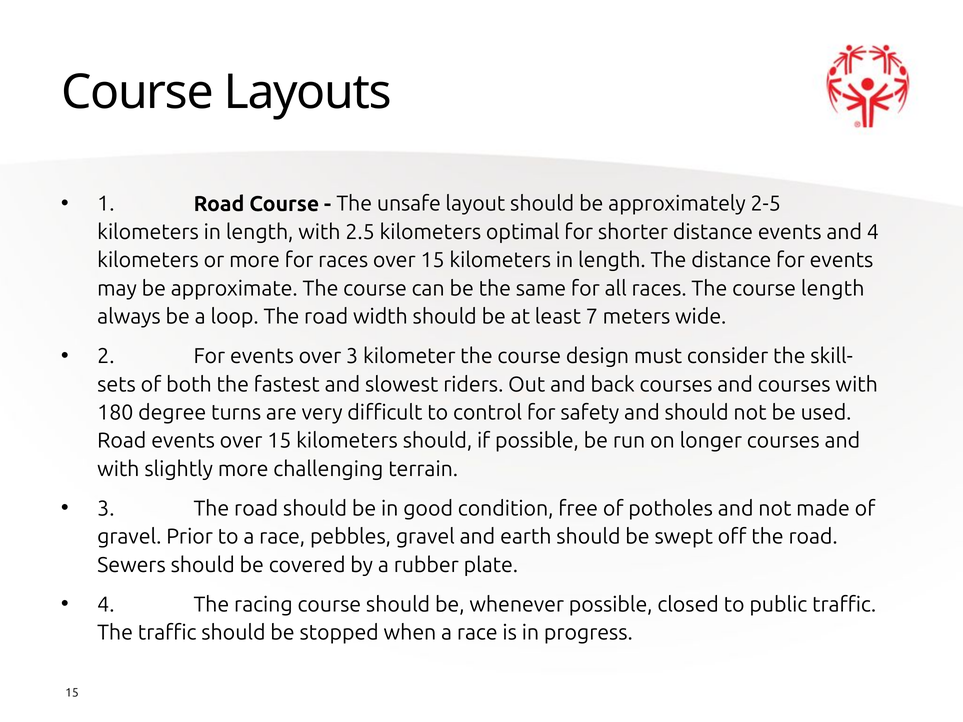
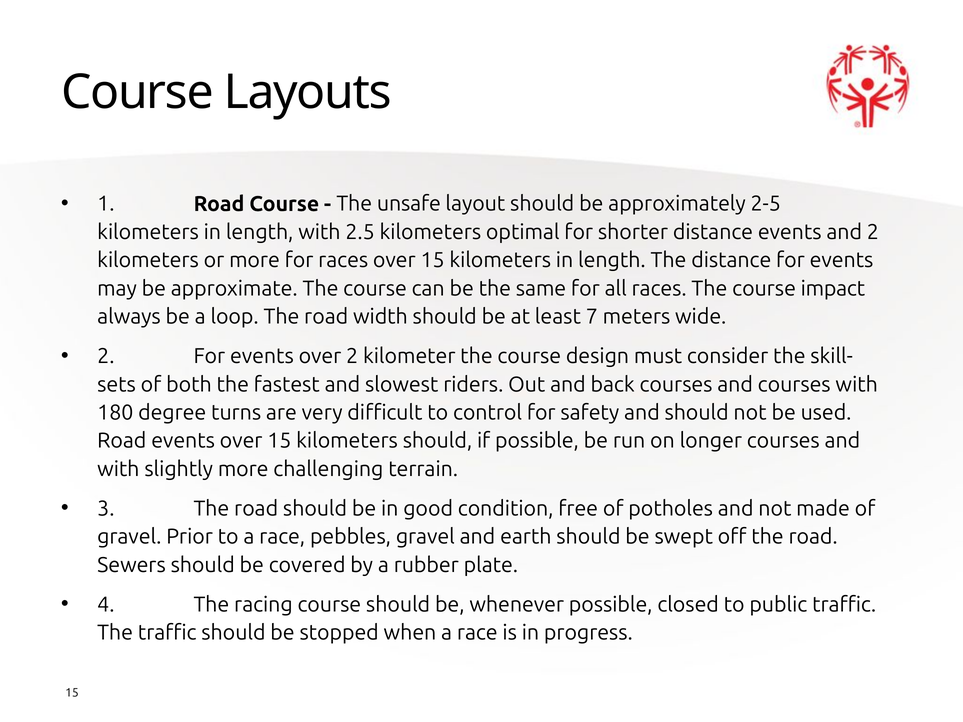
and 4: 4 -> 2
course length: length -> impact
over 3: 3 -> 2
